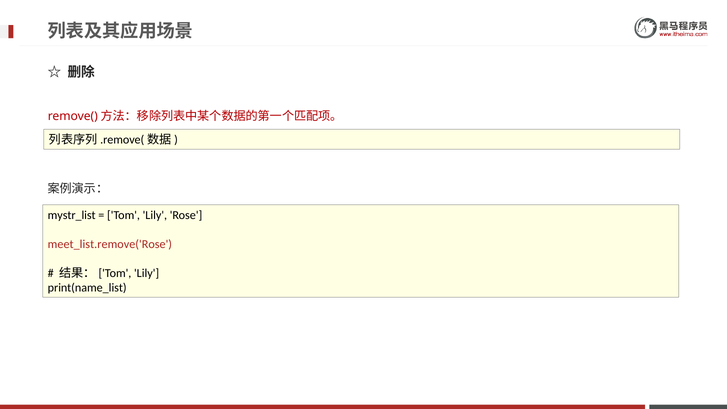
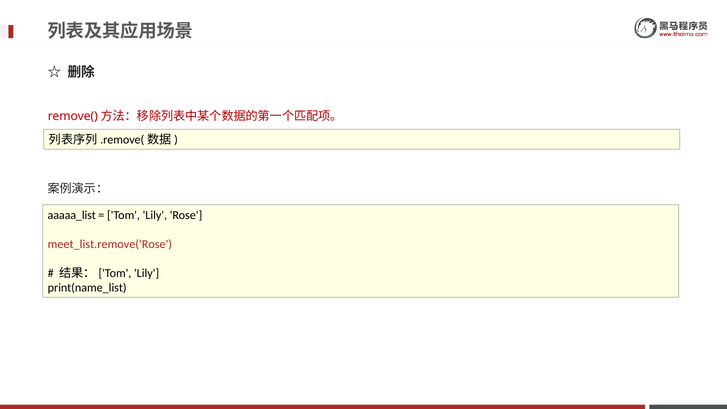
mystr_list: mystr_list -> aaaaa_list
